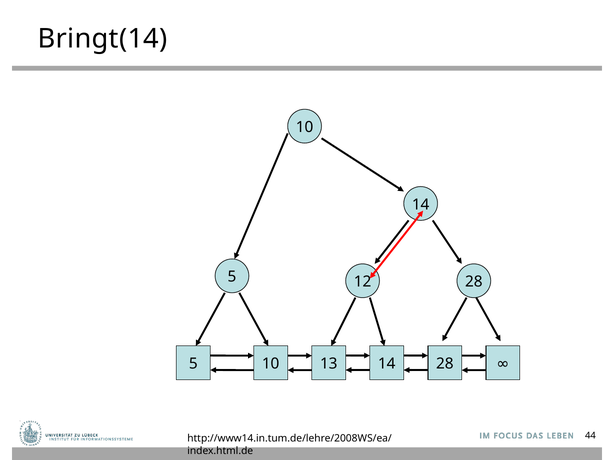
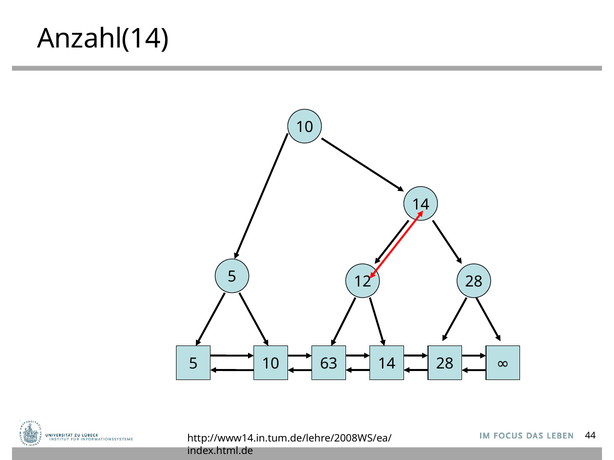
Bringt(14: Bringt(14 -> Anzahl(14
13: 13 -> 63
